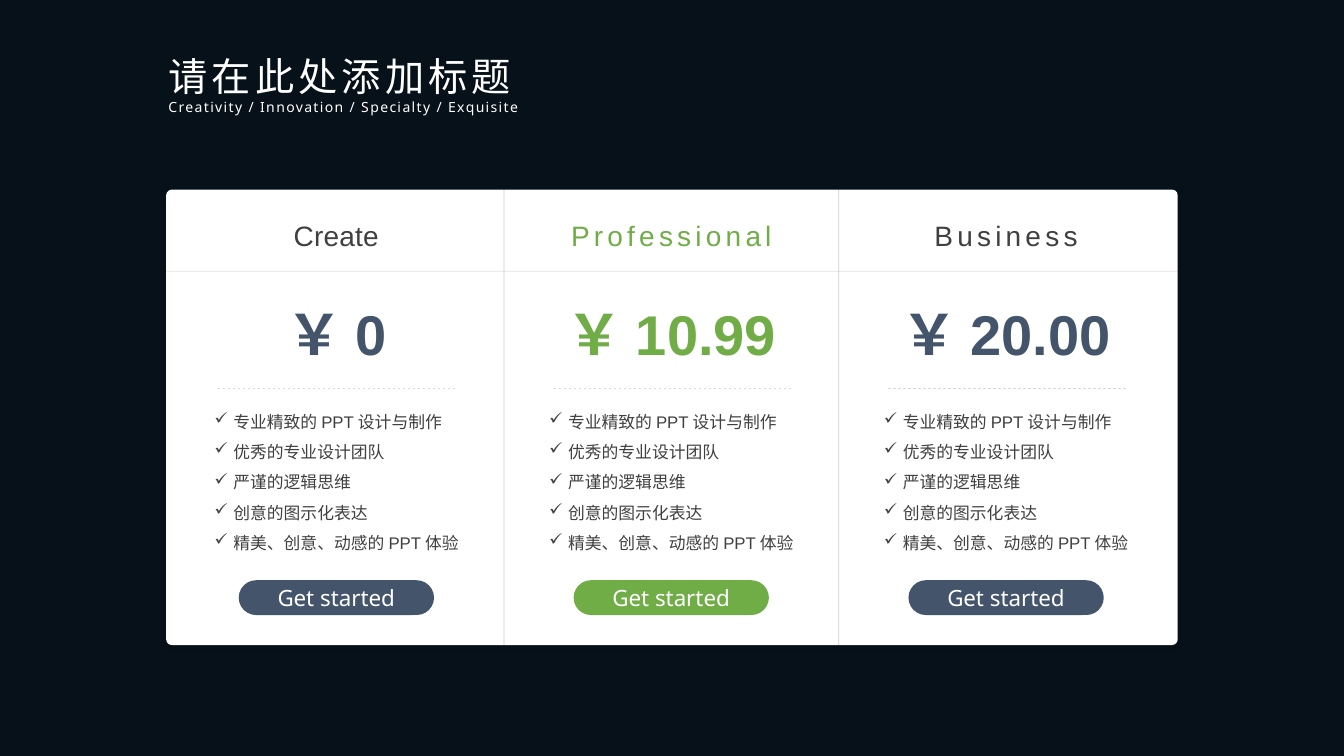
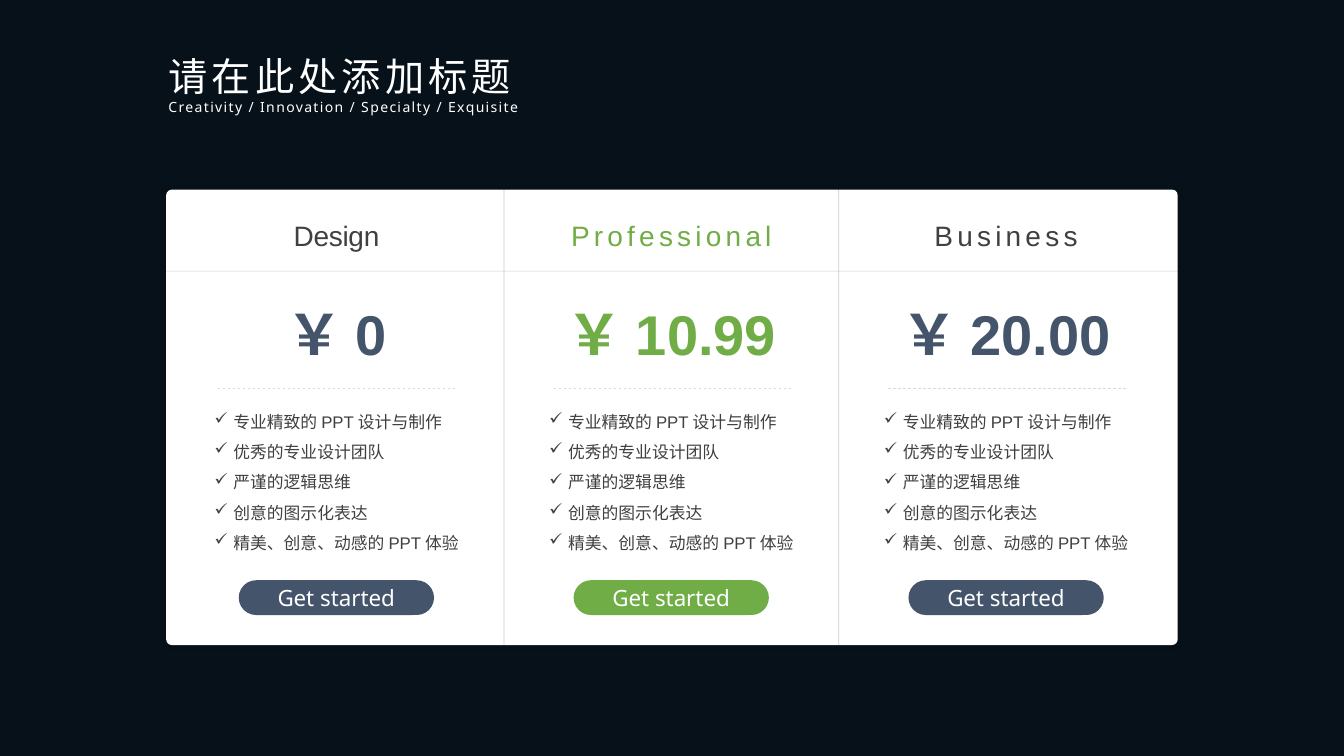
Create: Create -> Design
